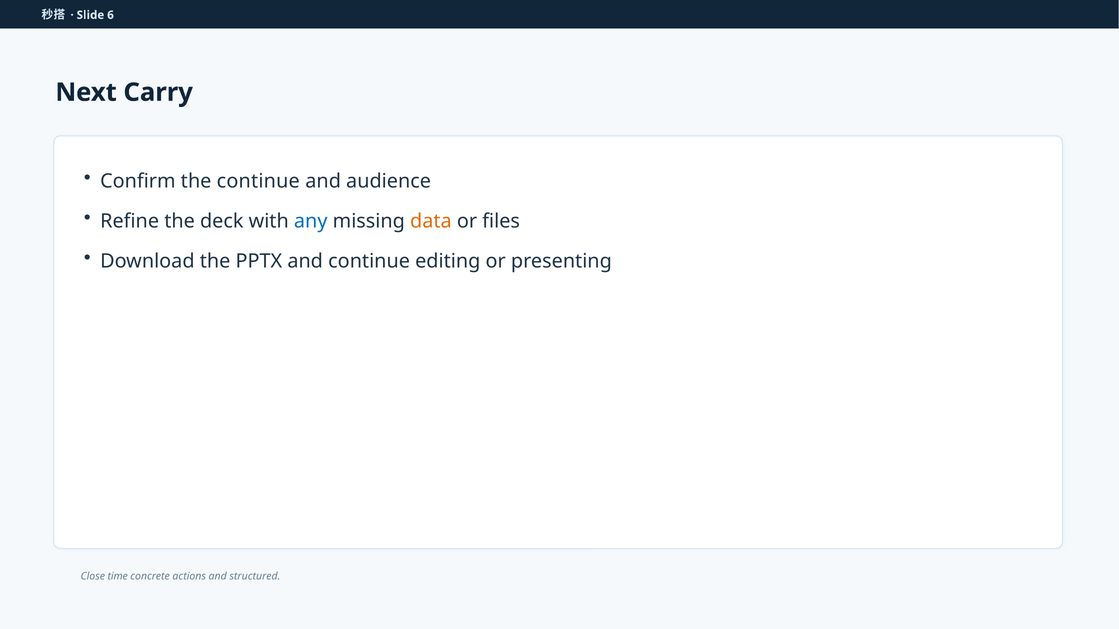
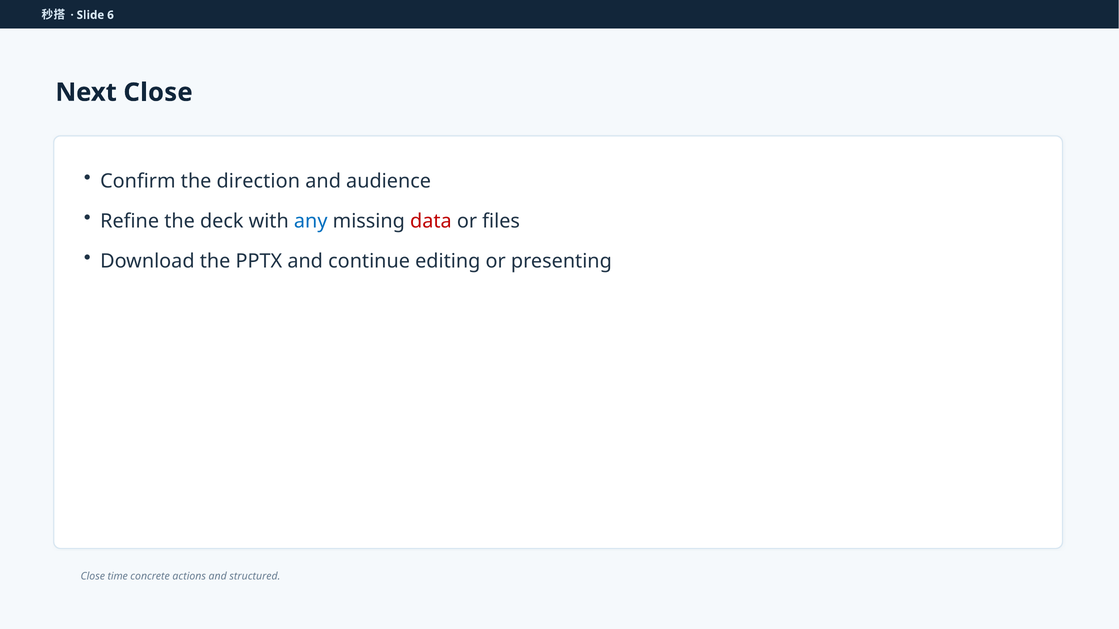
Next Carry: Carry -> Close
the continue: continue -> direction
data colour: orange -> red
